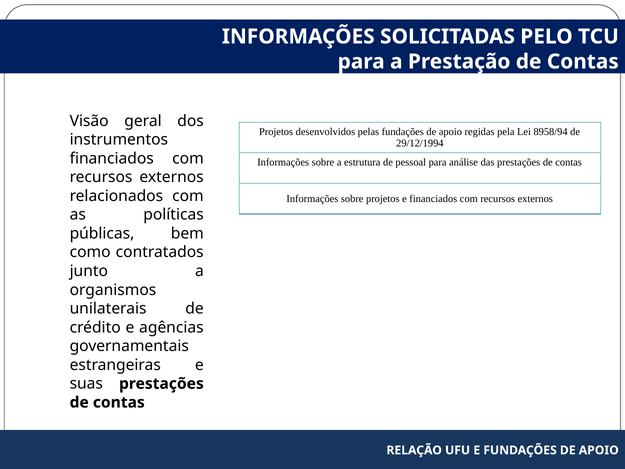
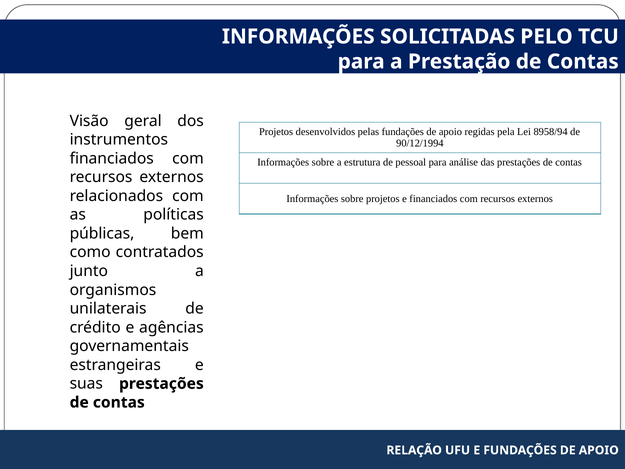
29/12/1994: 29/12/1994 -> 90/12/1994
